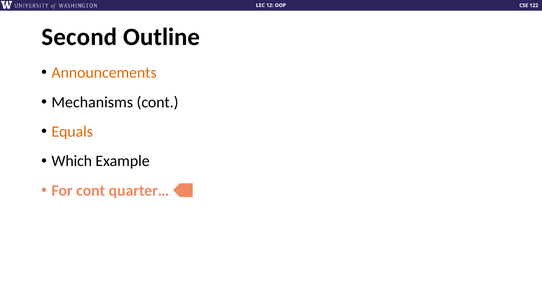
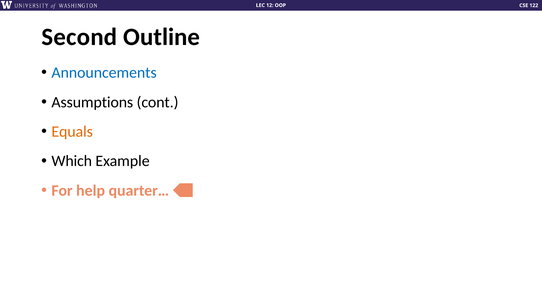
Announcements colour: orange -> blue
Mechanisms: Mechanisms -> Assumptions
For cont: cont -> help
